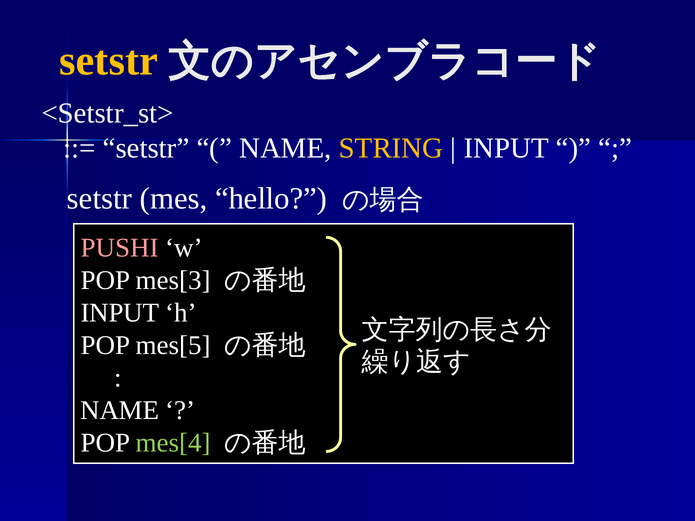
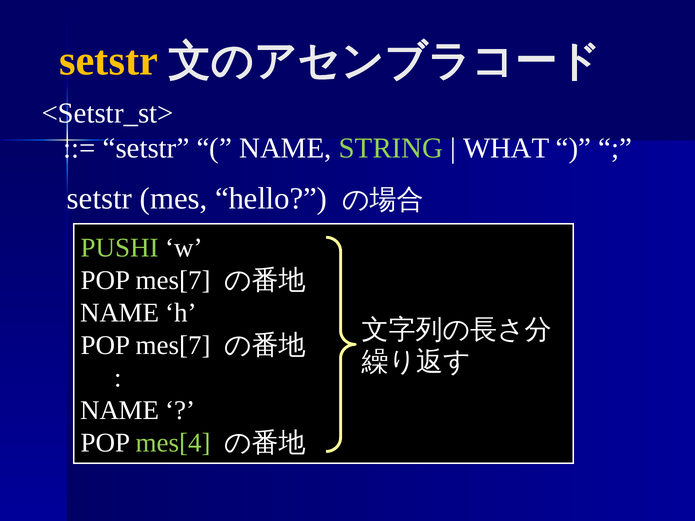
STRING colour: yellow -> light green
INPUT at (506, 148): INPUT -> WHAT
PUSHI colour: pink -> light green
mes[3 at (173, 281): mes[3 -> mes[7
INPUT at (120, 313): INPUT -> NAME
mes[5 at (173, 346): mes[5 -> mes[7
